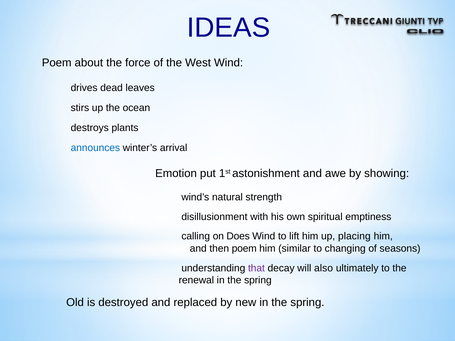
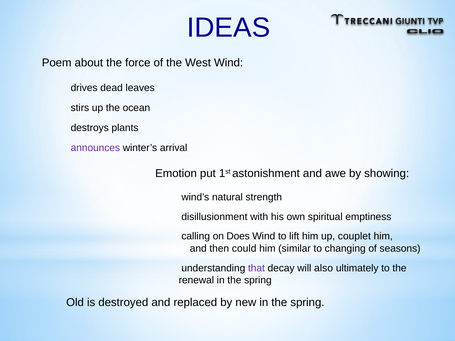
announces colour: blue -> purple
placing: placing -> couplet
then poem: poem -> could
